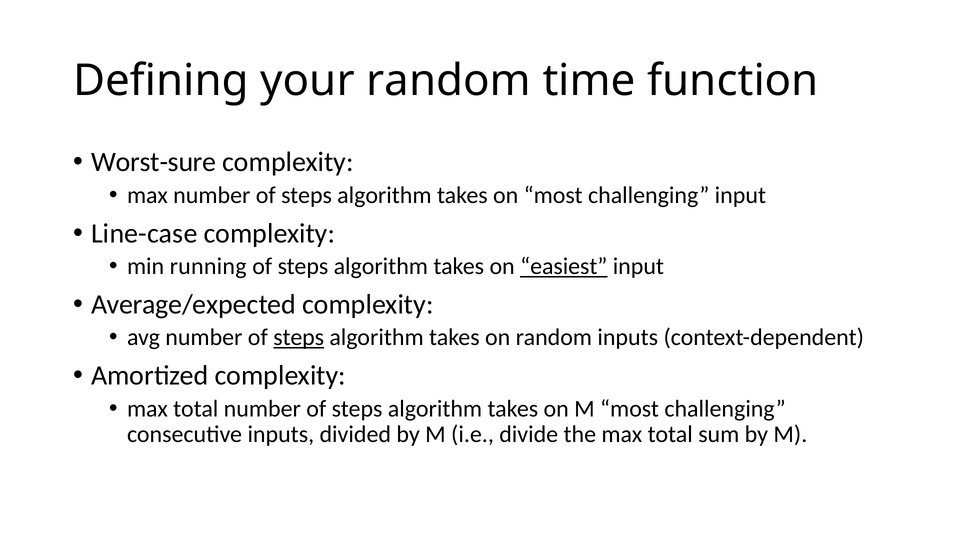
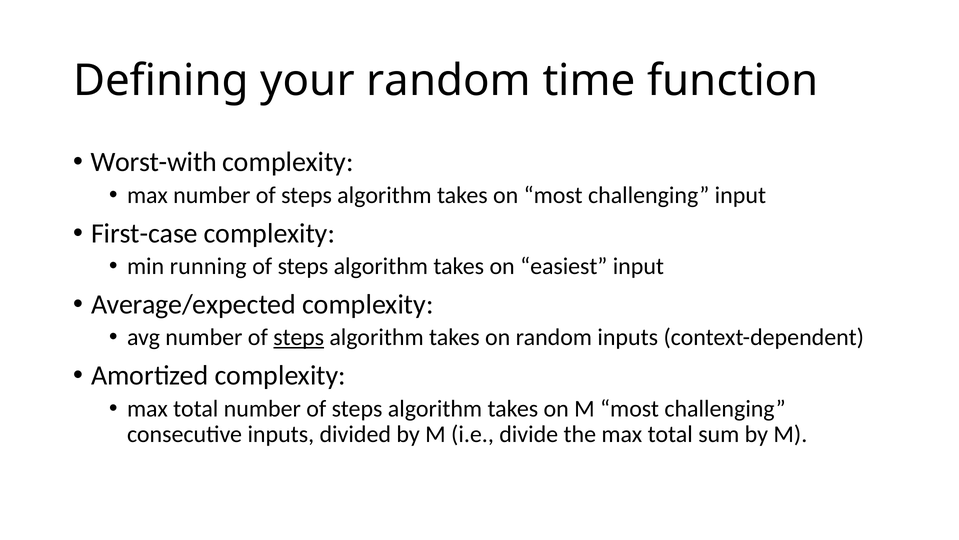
Worst-sure: Worst-sure -> Worst-with
Line-case: Line-case -> First-case
easiest underline: present -> none
